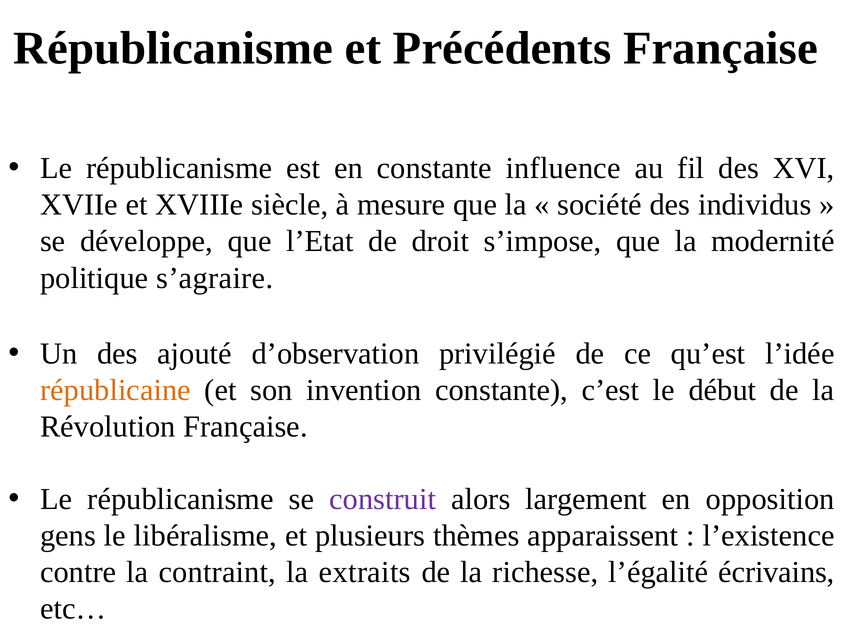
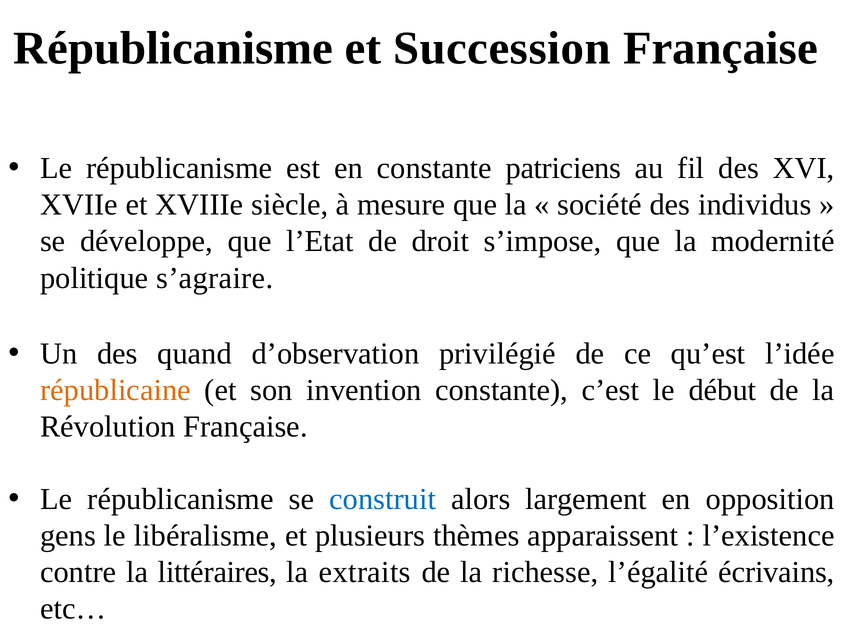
Précédents: Précédents -> Succession
influence: influence -> patriciens
ajouté: ajouté -> quand
construit colour: purple -> blue
contraint: contraint -> littéraires
